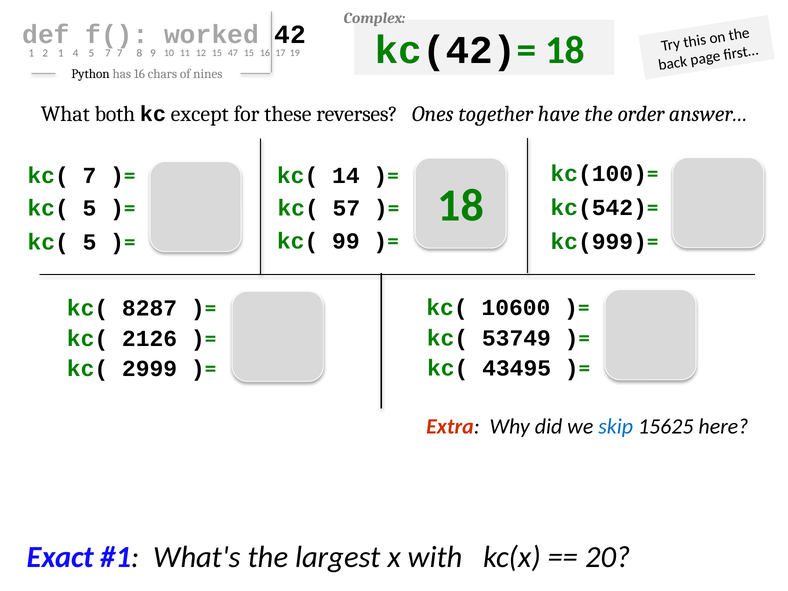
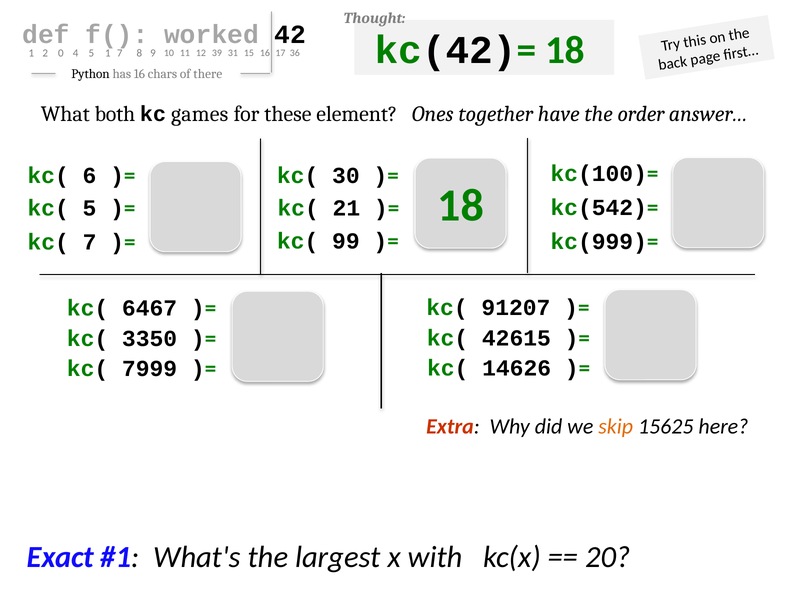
Complex: Complex -> Thought
2 1: 1 -> 0
4 7: 7 -> 1
11 15: 15 -> 39
47: 47 -> 31
19: 19 -> 36
nines: nines -> there
except: except -> games
reverses: reverses -> element
kc( 7: 7 -> 6
14: 14 -> 30
57: 57 -> 21
5 at (90, 242): 5 -> 7
10600: 10600 -> 91207
8287: 8287 -> 6467
53749: 53749 -> 42615
2126: 2126 -> 3350
2999: 2999 -> 7999
43495: 43495 -> 14626
skip colour: blue -> orange
